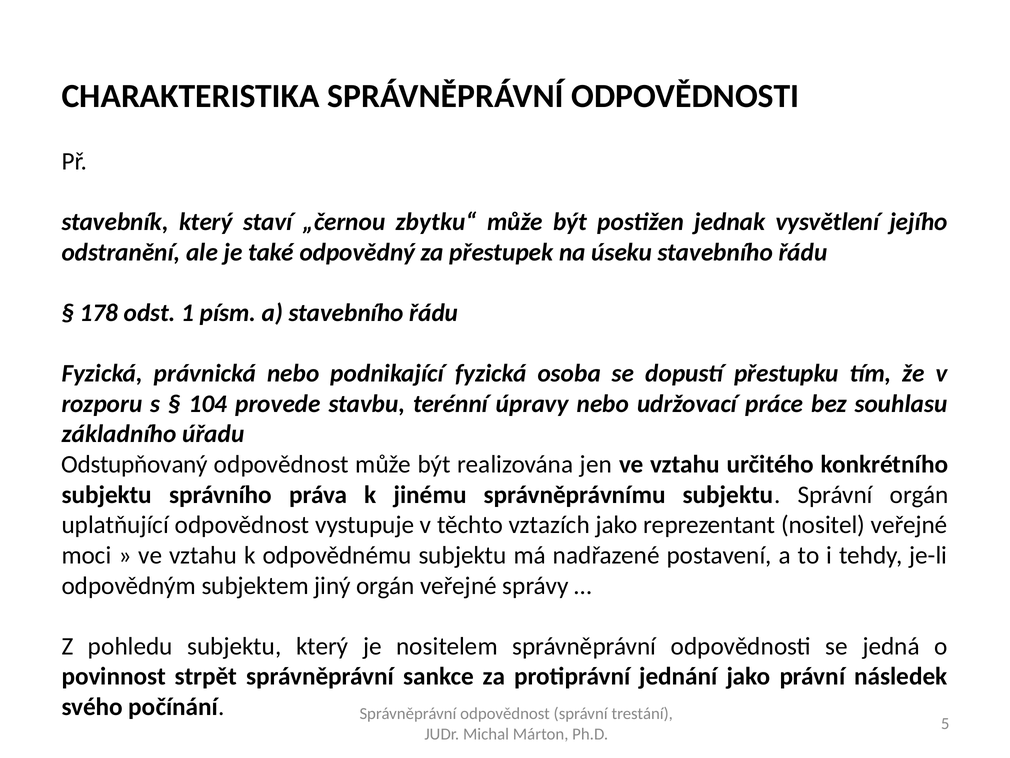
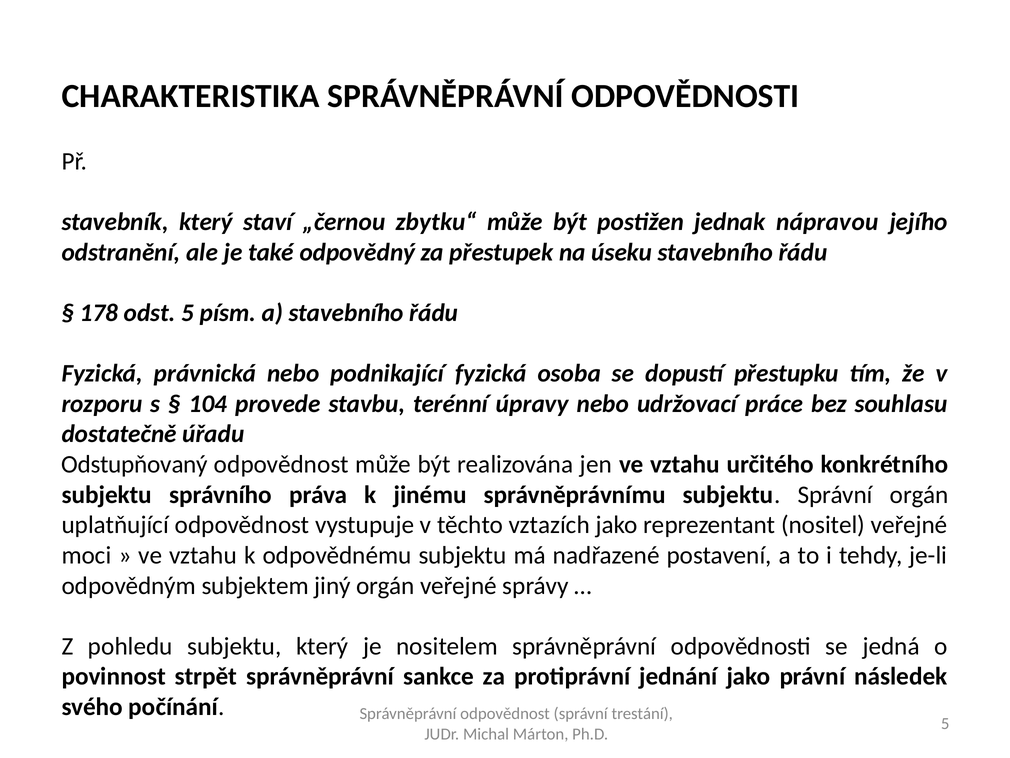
vysvětlení: vysvětlení -> nápravou
odst 1: 1 -> 5
základního: základního -> dostatečně
